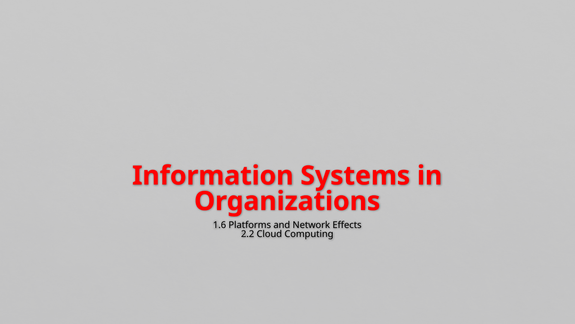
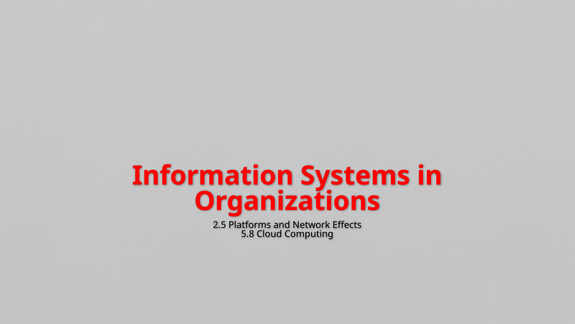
1.6: 1.6 -> 2.5
2.2: 2.2 -> 5.8
